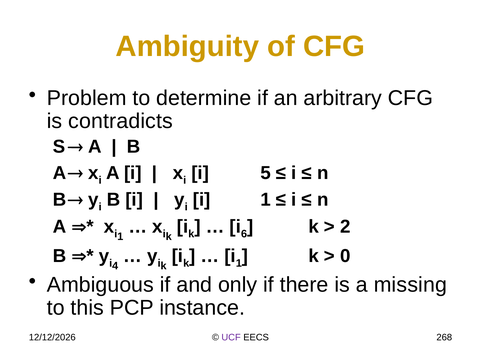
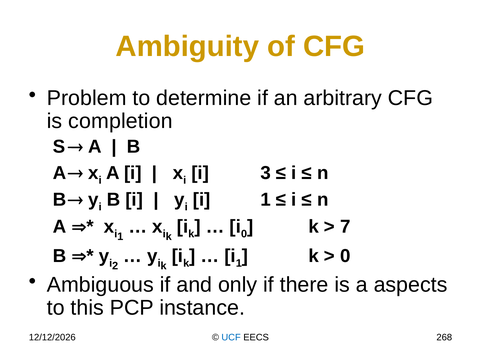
contradicts: contradicts -> completion
5: 5 -> 3
i 6: 6 -> 0
2: 2 -> 7
4: 4 -> 2
missing: missing -> aspects
UCF colour: purple -> blue
